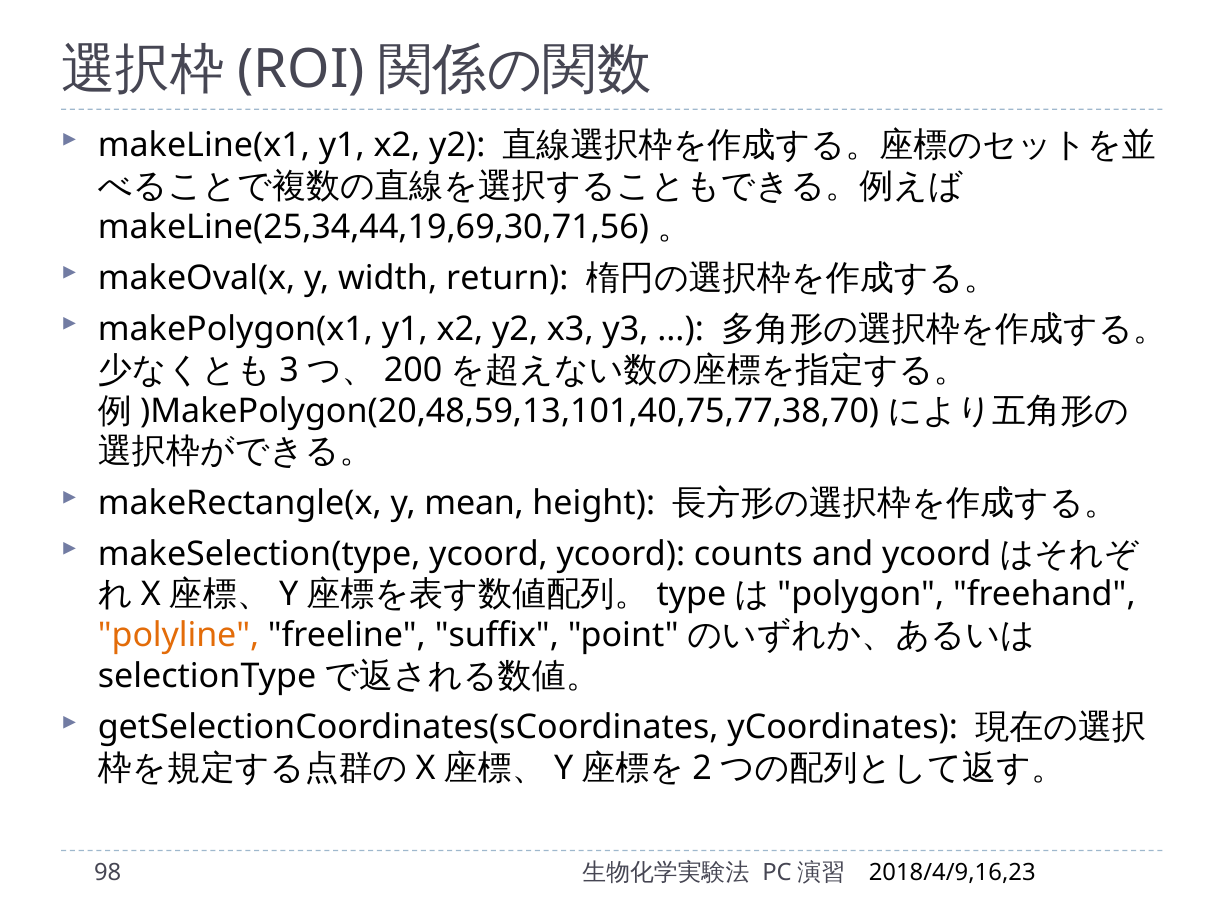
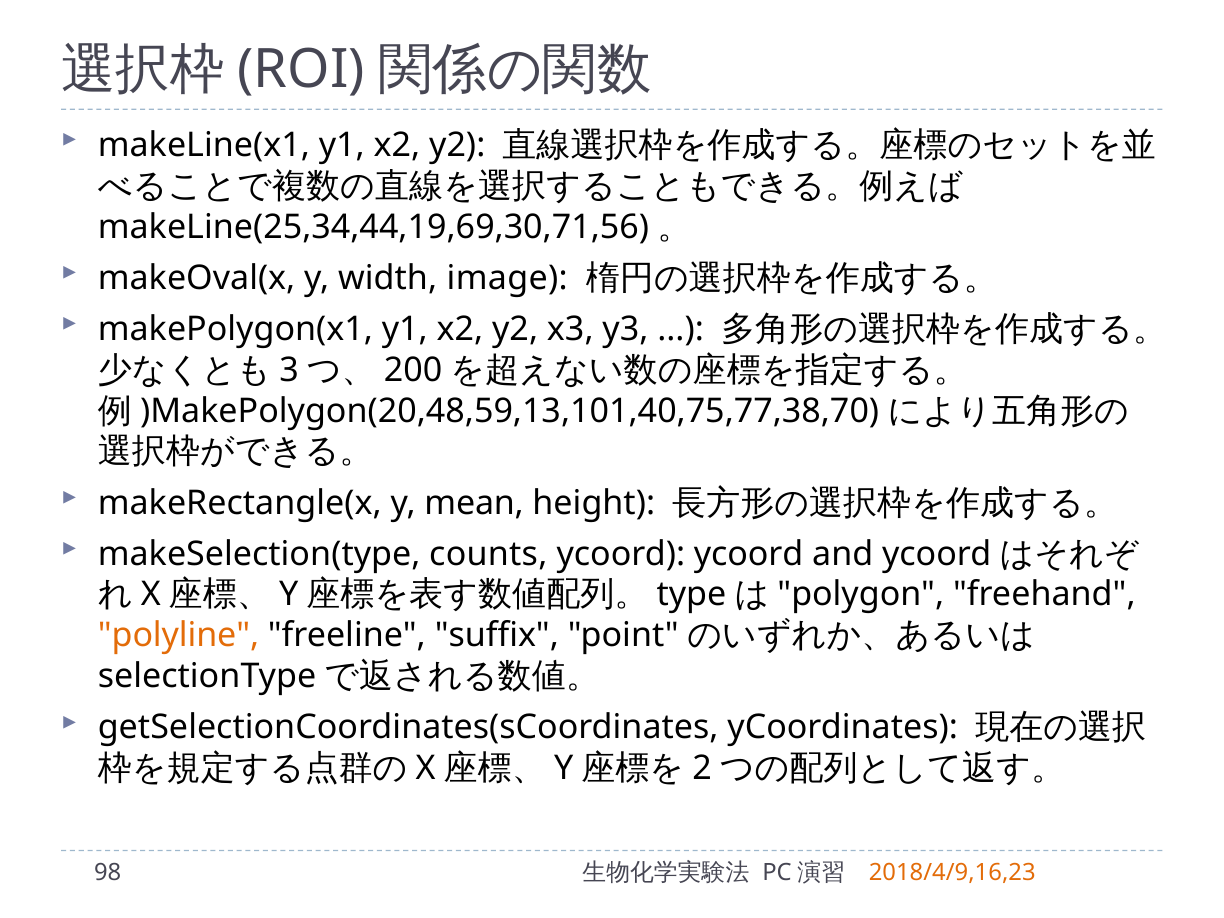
return: return -> image
makeSelection(type ycoord: ycoord -> counts
ycoord counts: counts -> ycoord
2018/4/9,16,23 colour: black -> orange
